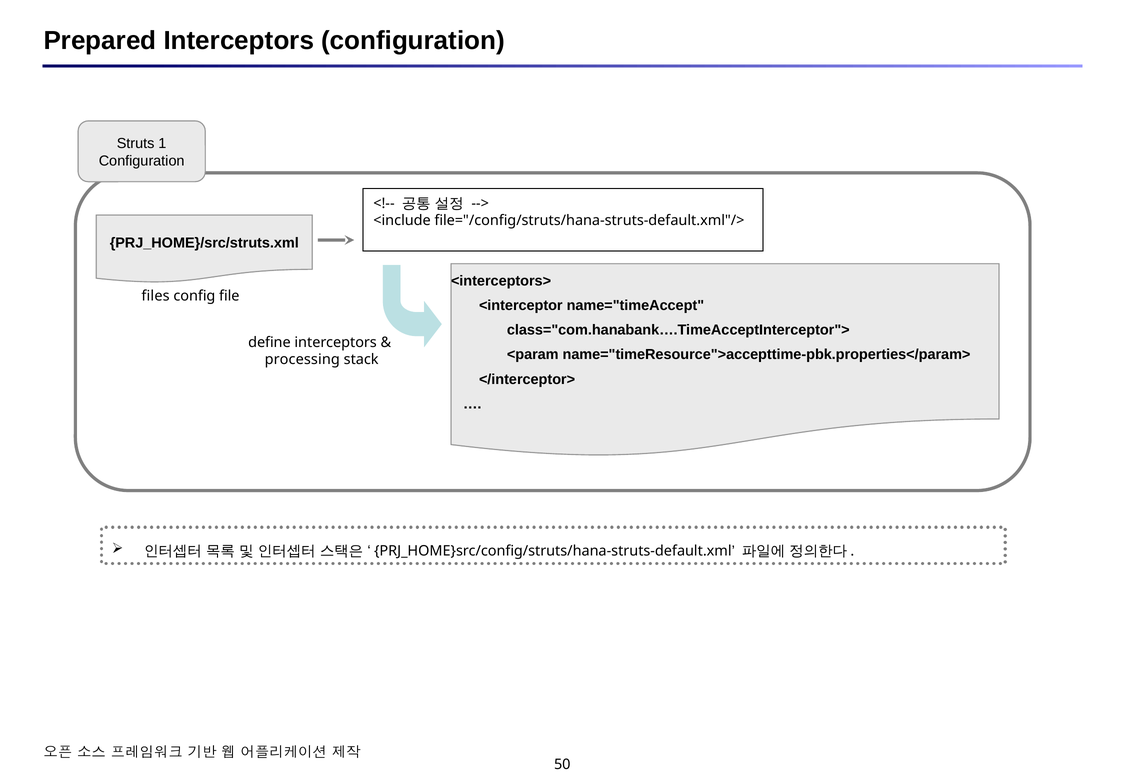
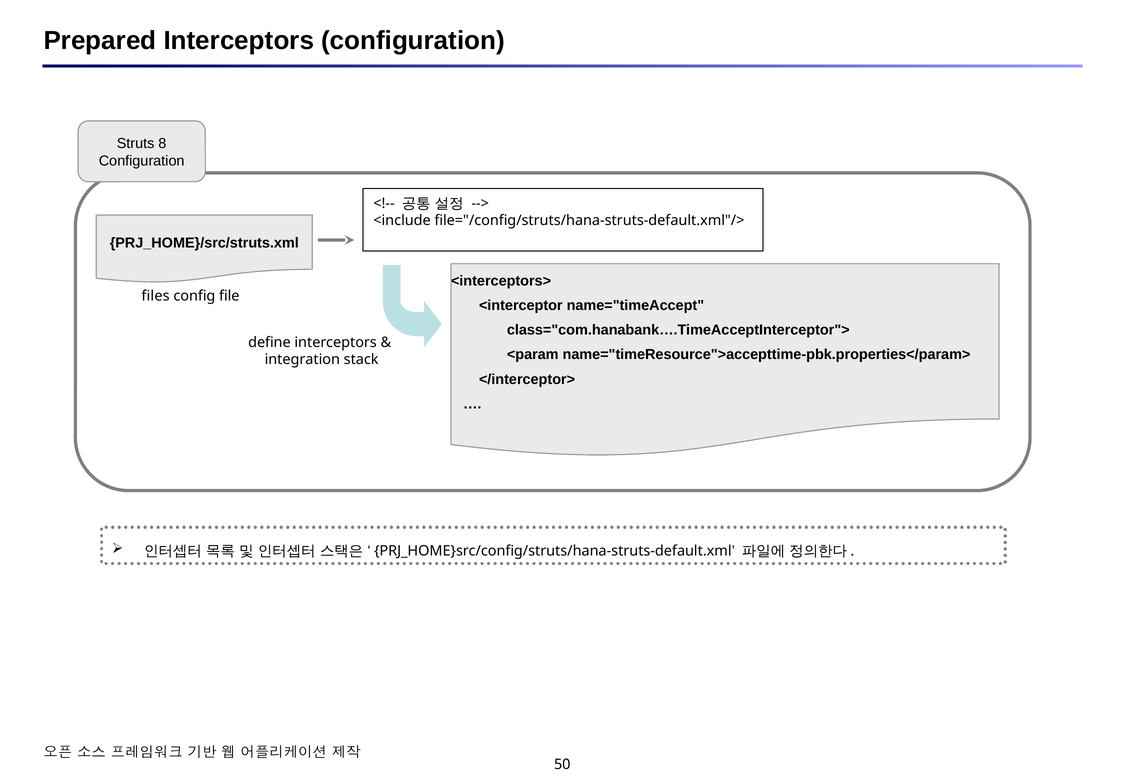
1: 1 -> 8
processing: processing -> integration
